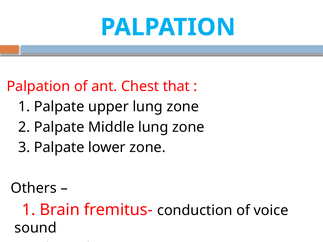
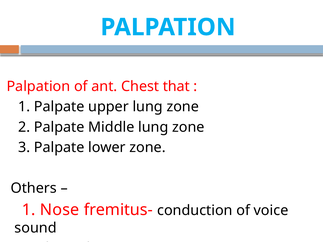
Brain: Brain -> Nose
